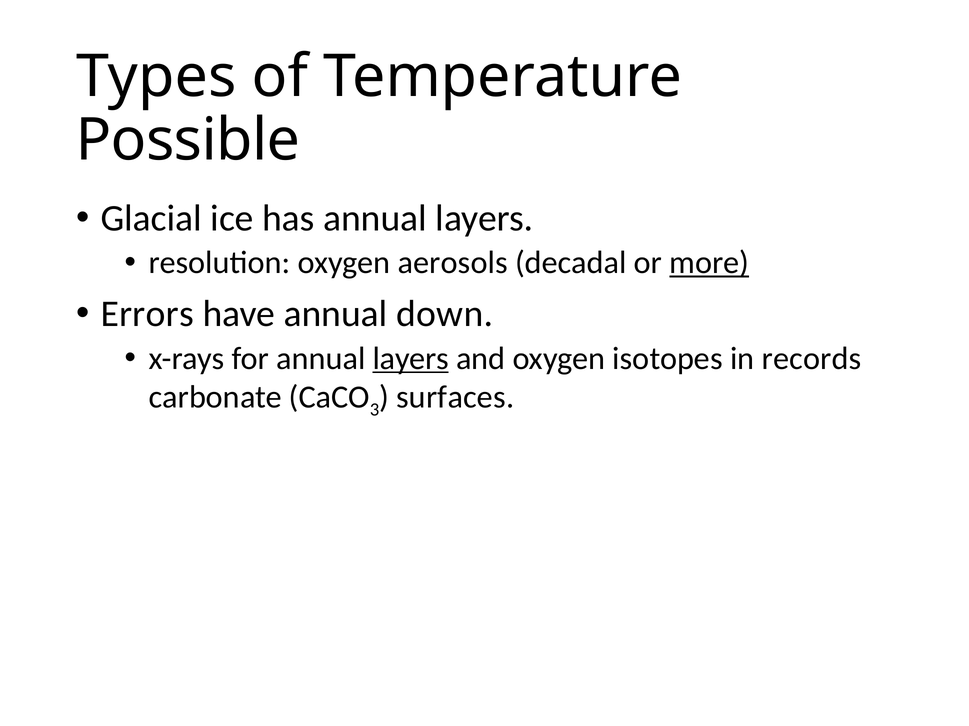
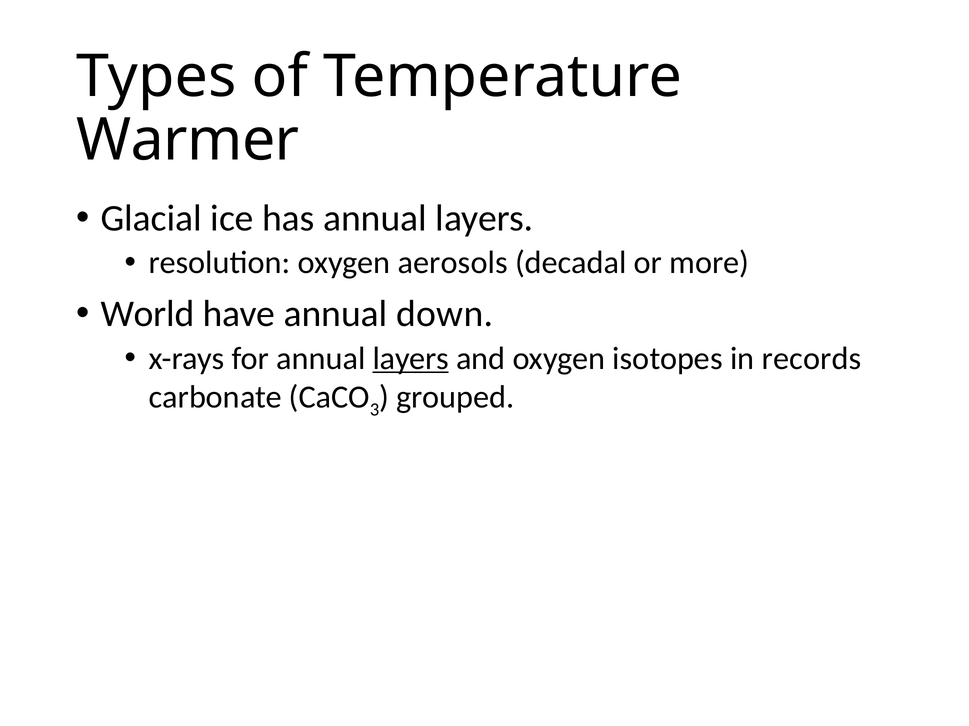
Possible: Possible -> Warmer
more underline: present -> none
Errors: Errors -> World
surfaces: surfaces -> grouped
